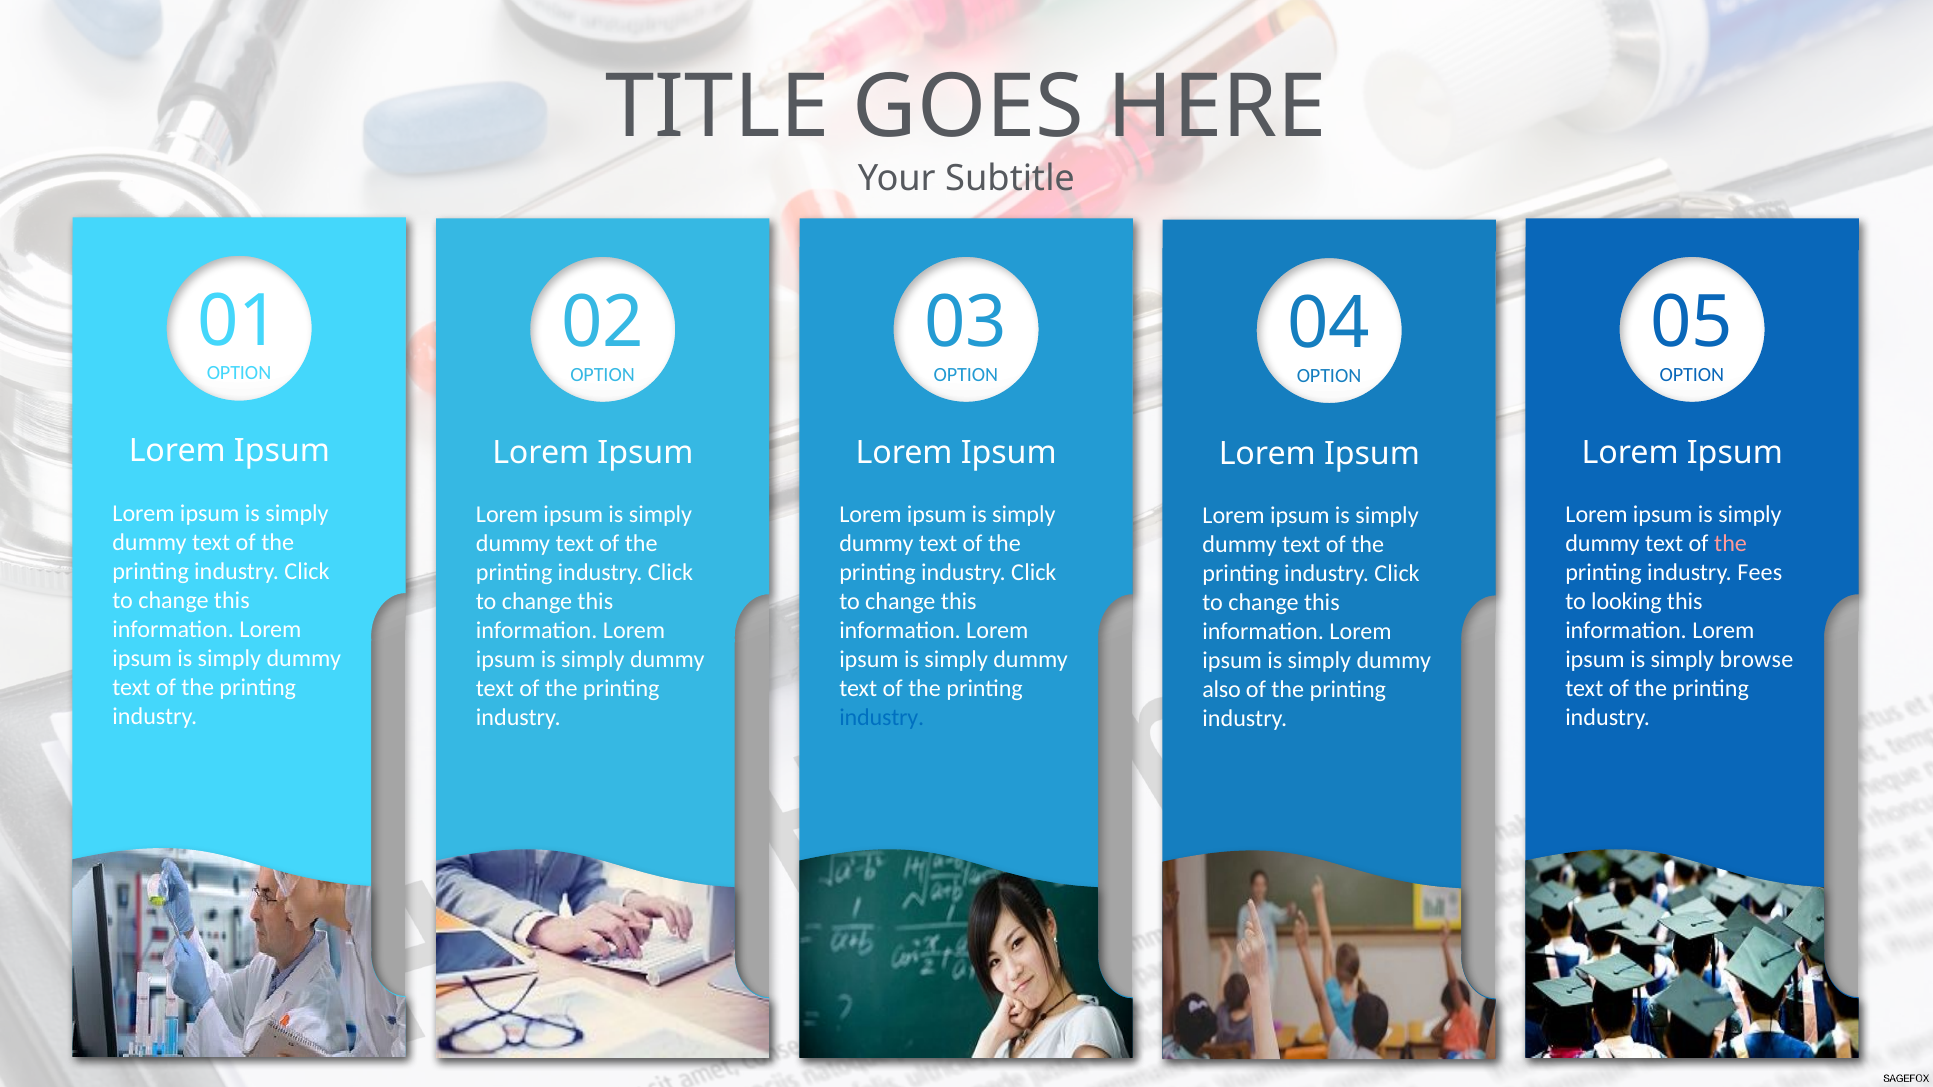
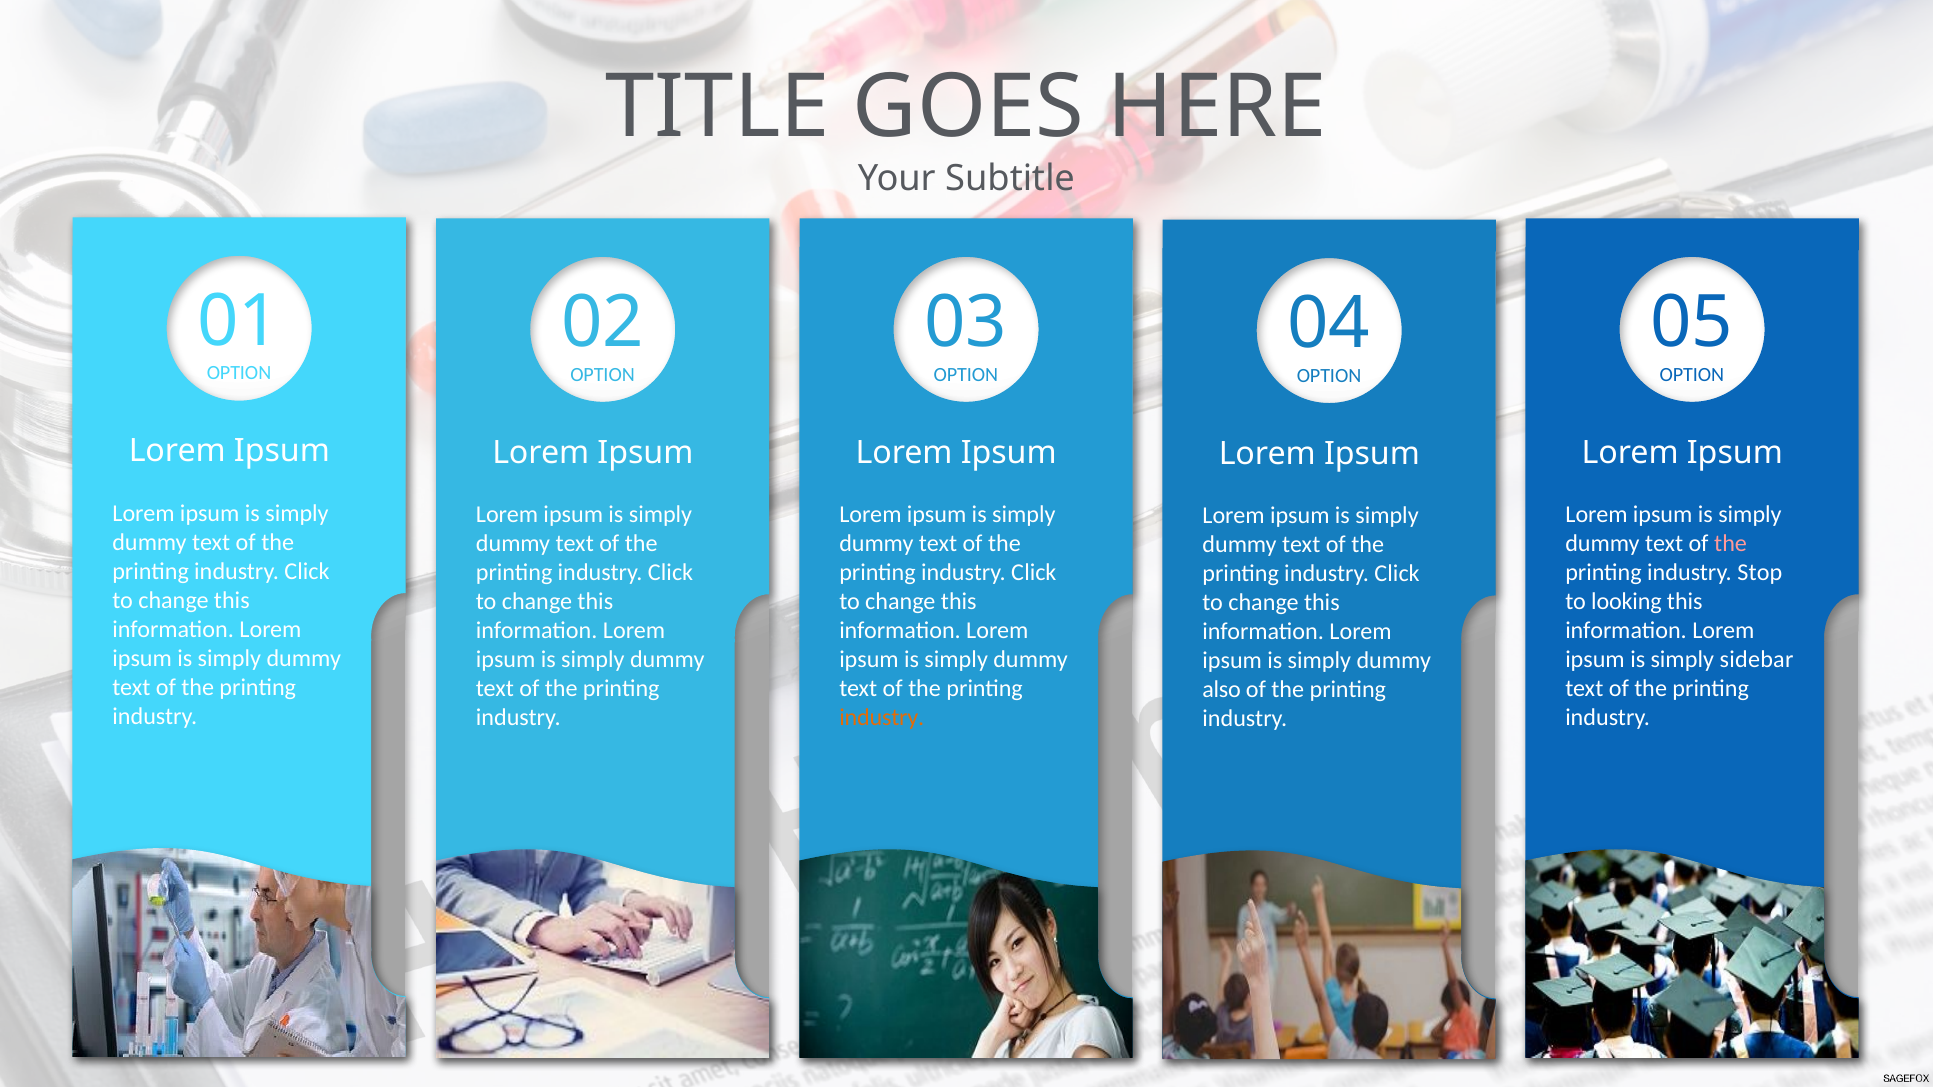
Fees: Fees -> Stop
browse: browse -> sidebar
industry at (882, 718) colour: blue -> orange
